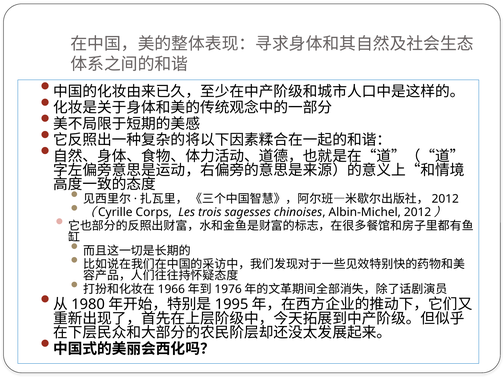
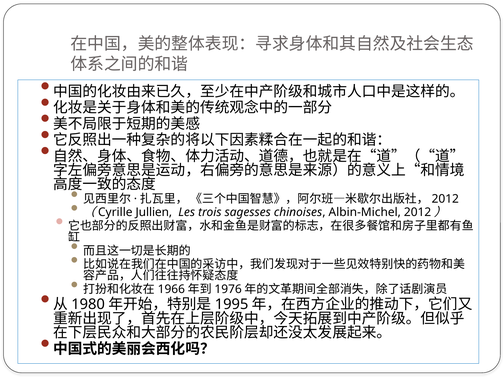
Corps: Corps -> Jullien
